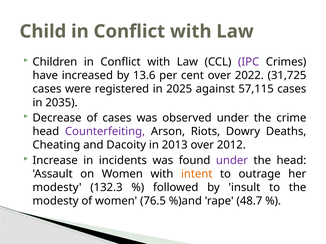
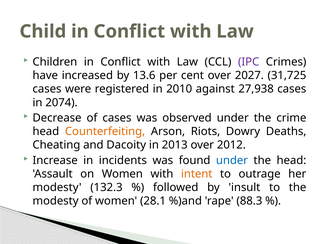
2022: 2022 -> 2027
2025: 2025 -> 2010
57,115: 57,115 -> 27,938
2035: 2035 -> 2074
Counterfeiting colour: purple -> orange
under at (232, 161) colour: purple -> blue
76.5: 76.5 -> 28.1
48.7: 48.7 -> 88.3
